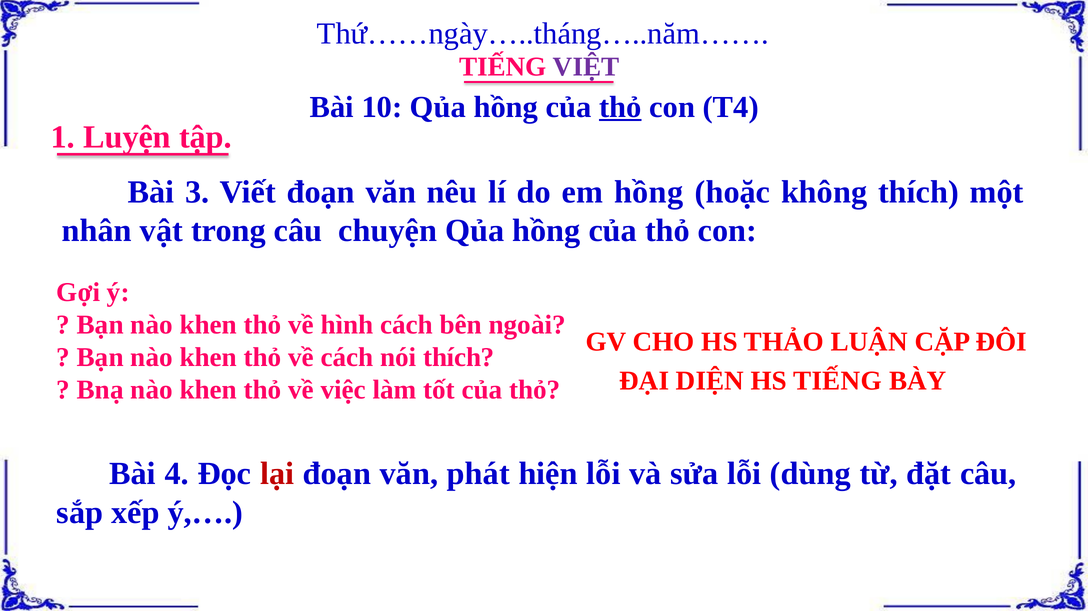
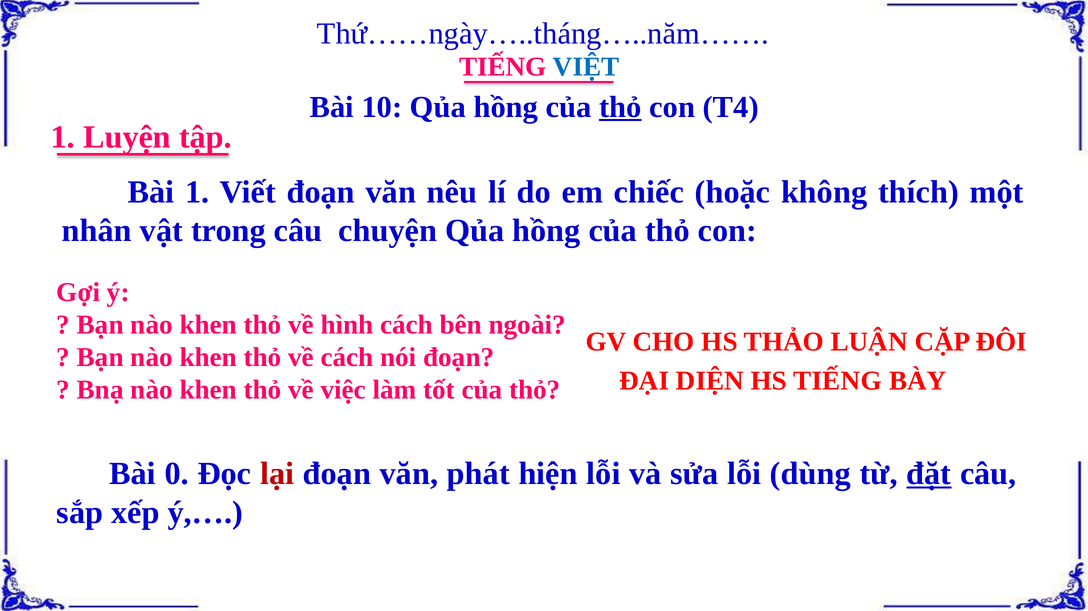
VIỆT colour: purple -> blue
Bài 3: 3 -> 1
em hồng: hồng -> chiếc
nói thích: thích -> đoạn
4: 4 -> 0
đặt underline: none -> present
